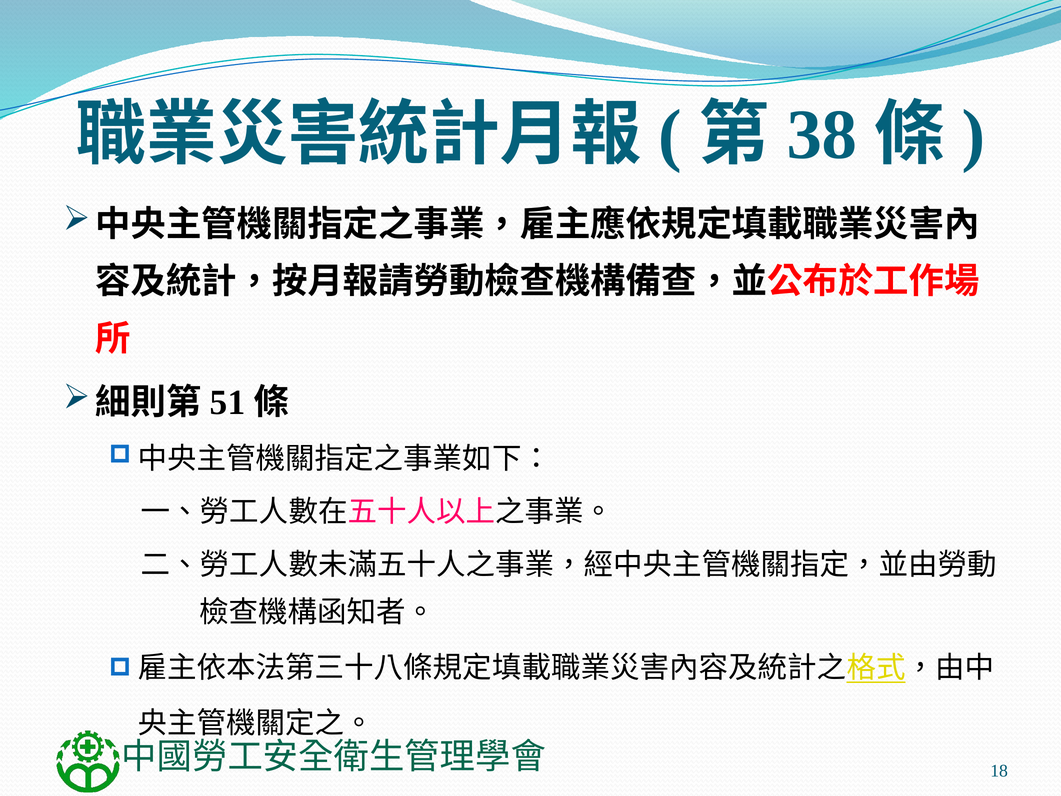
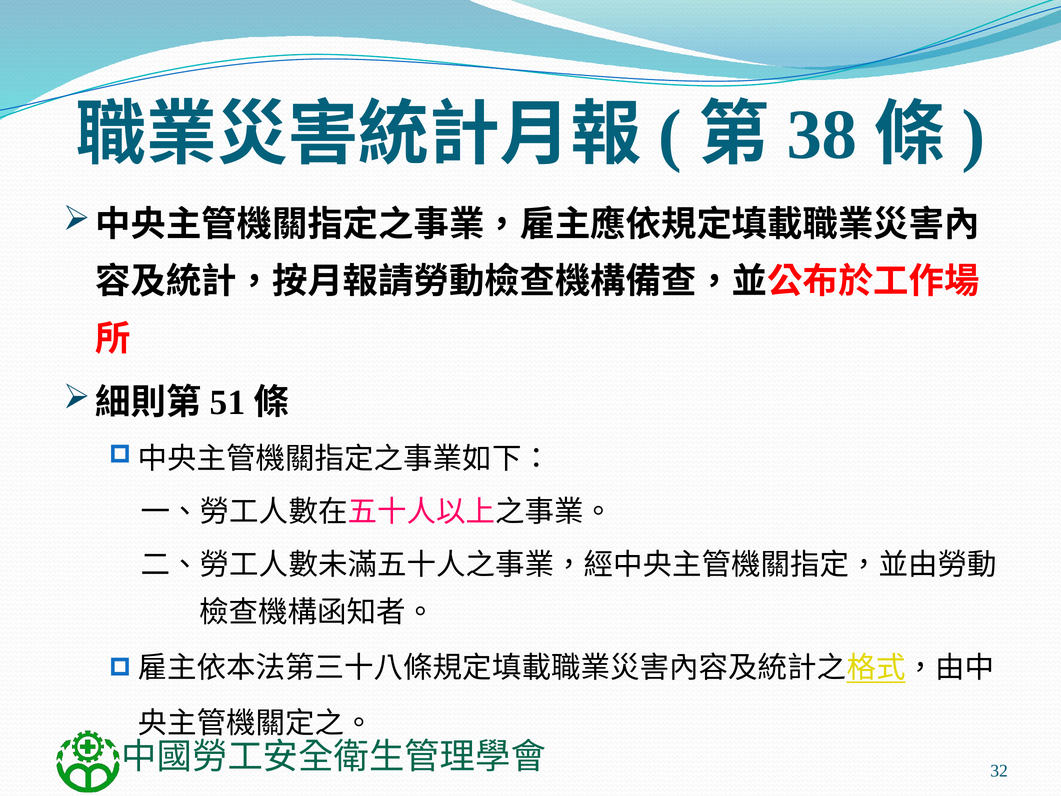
18: 18 -> 32
